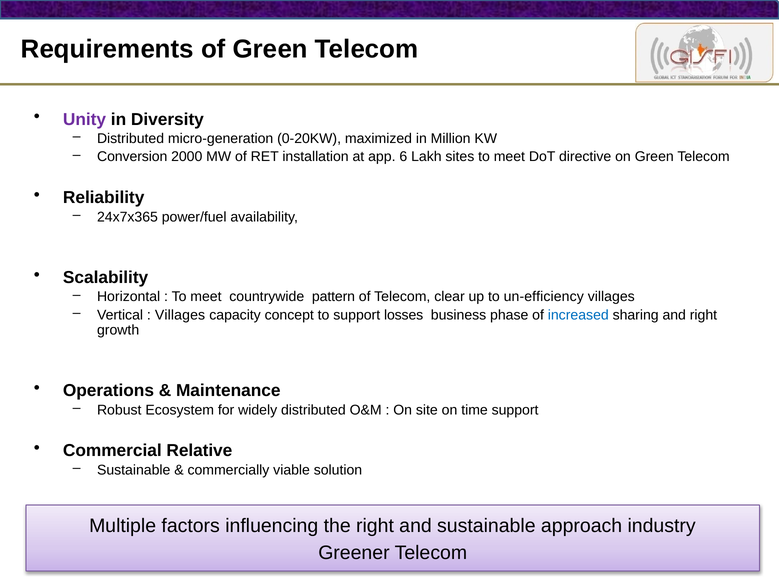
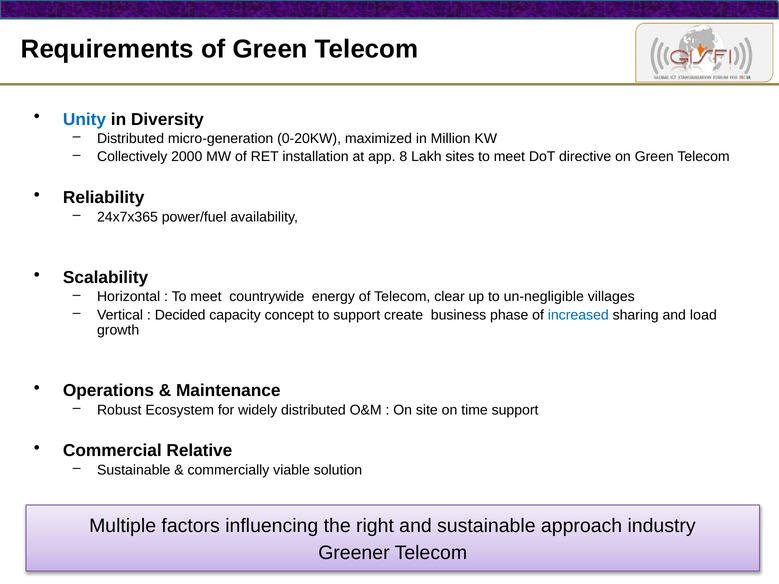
Unity colour: purple -> blue
Conversion: Conversion -> Collectively
6: 6 -> 8
pattern: pattern -> energy
un-efficiency: un-efficiency -> un-negligible
Villages at (180, 315): Villages -> Decided
losses: losses -> create
and right: right -> load
